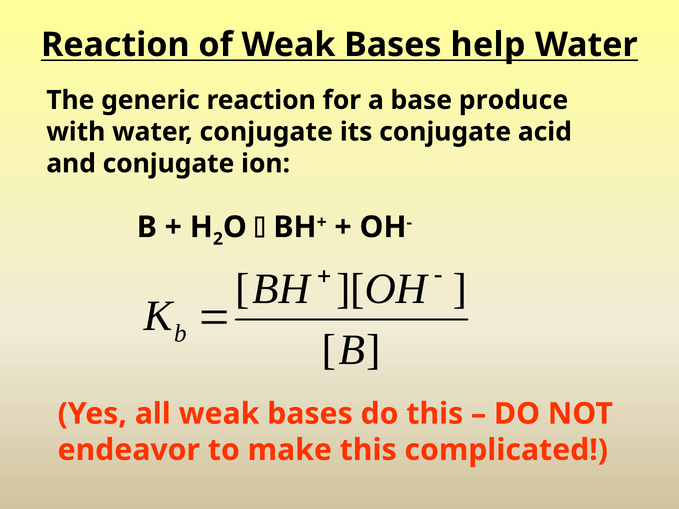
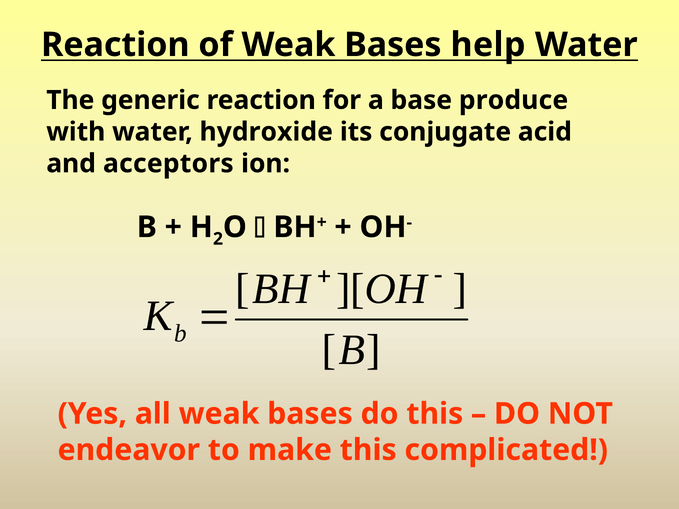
water conjugate: conjugate -> hydroxide
and conjugate: conjugate -> acceptors
